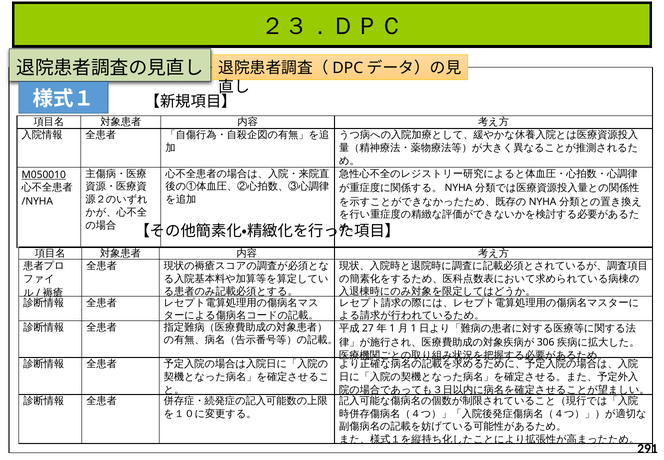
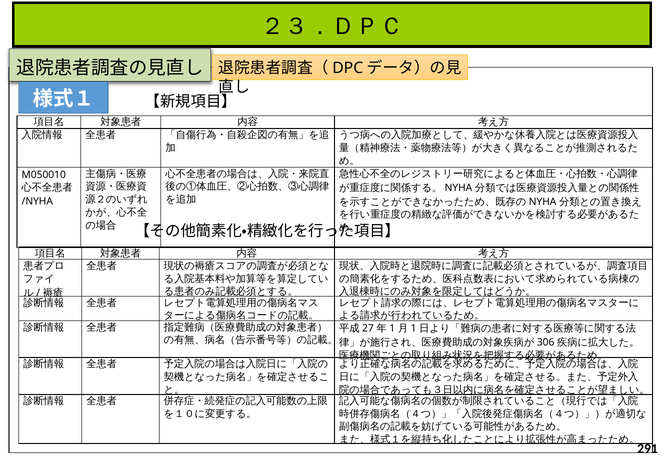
M050010 underline: present -> none
